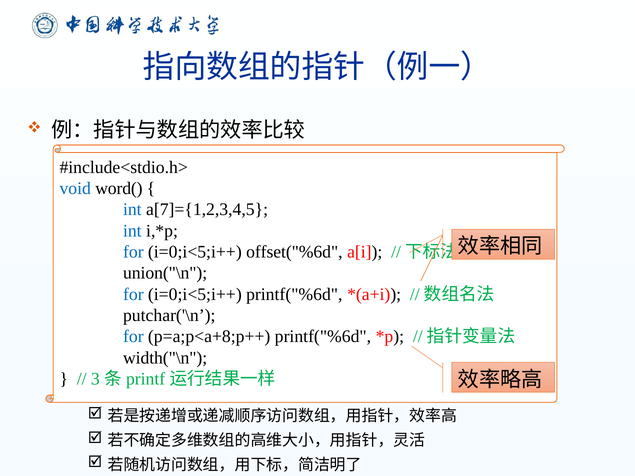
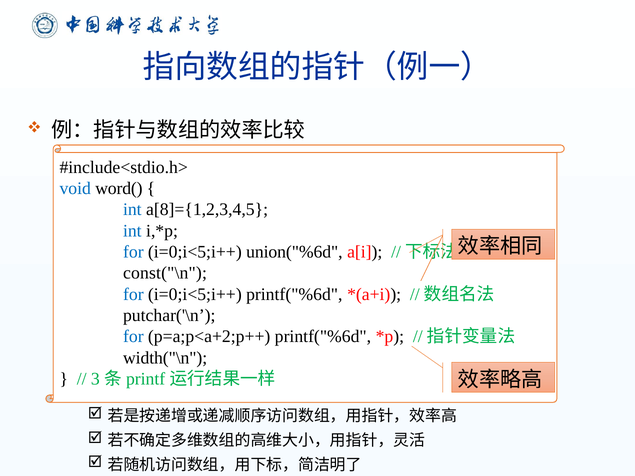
a[7]={1,2,3,4,5: a[7]={1,2,3,4,5 -> a[8]={1,2,3,4,5
offset("%6d: offset("%6d -> union("%6d
union("\n: union("\n -> const("\n
p=a;p<a+8;p++: p=a;p<a+8;p++ -> p=a;p<a+2;p++
